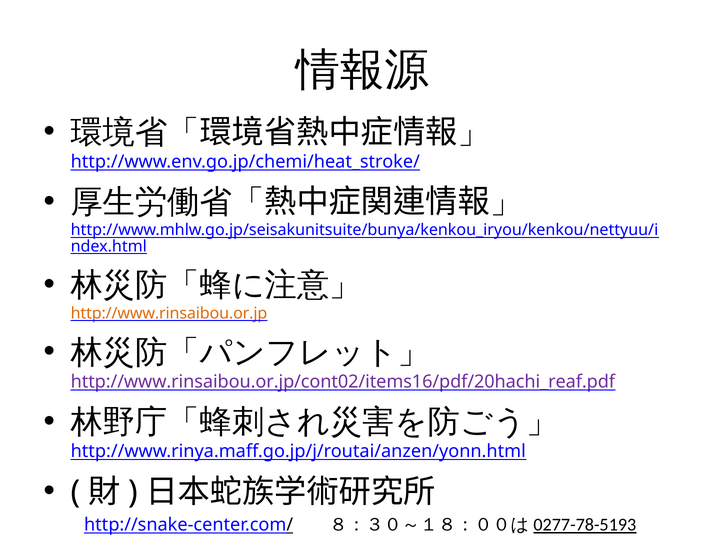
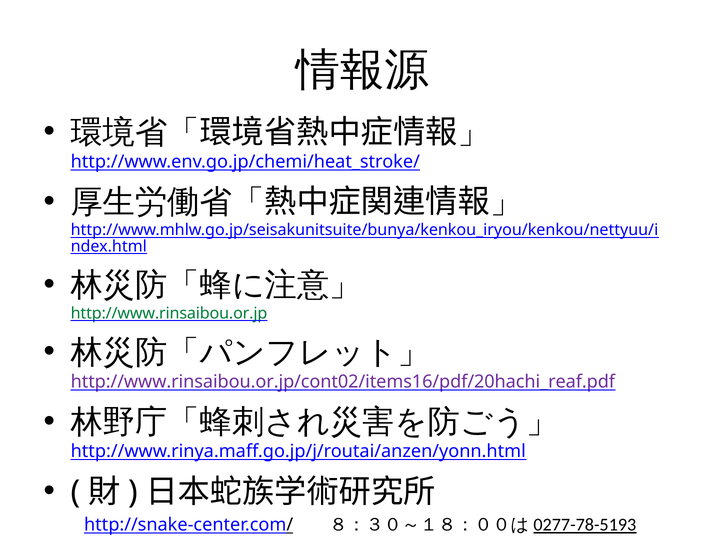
http://www.rinsaibou.or.jp colour: orange -> green
